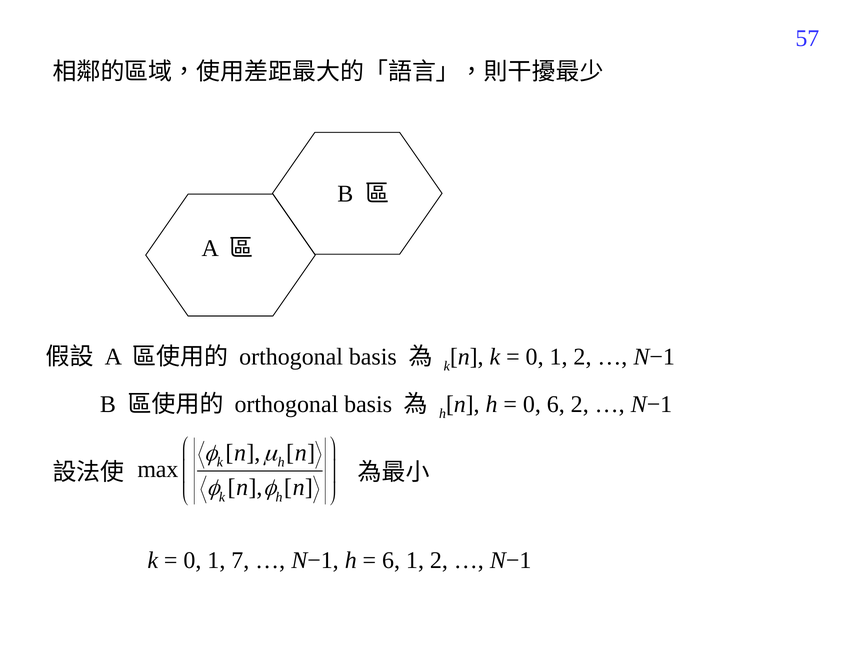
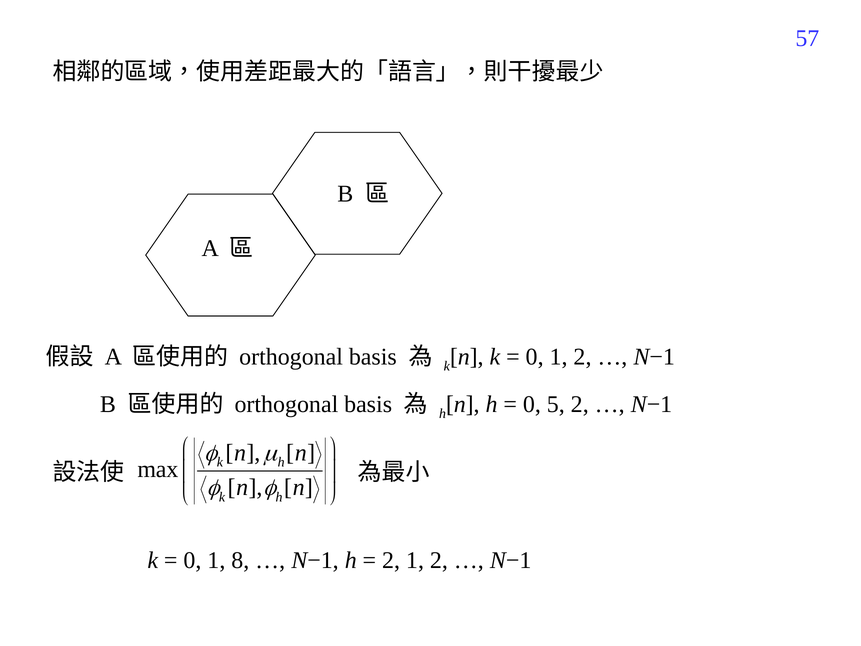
0 6: 6 -> 5
7: 7 -> 8
6 at (391, 560): 6 -> 2
